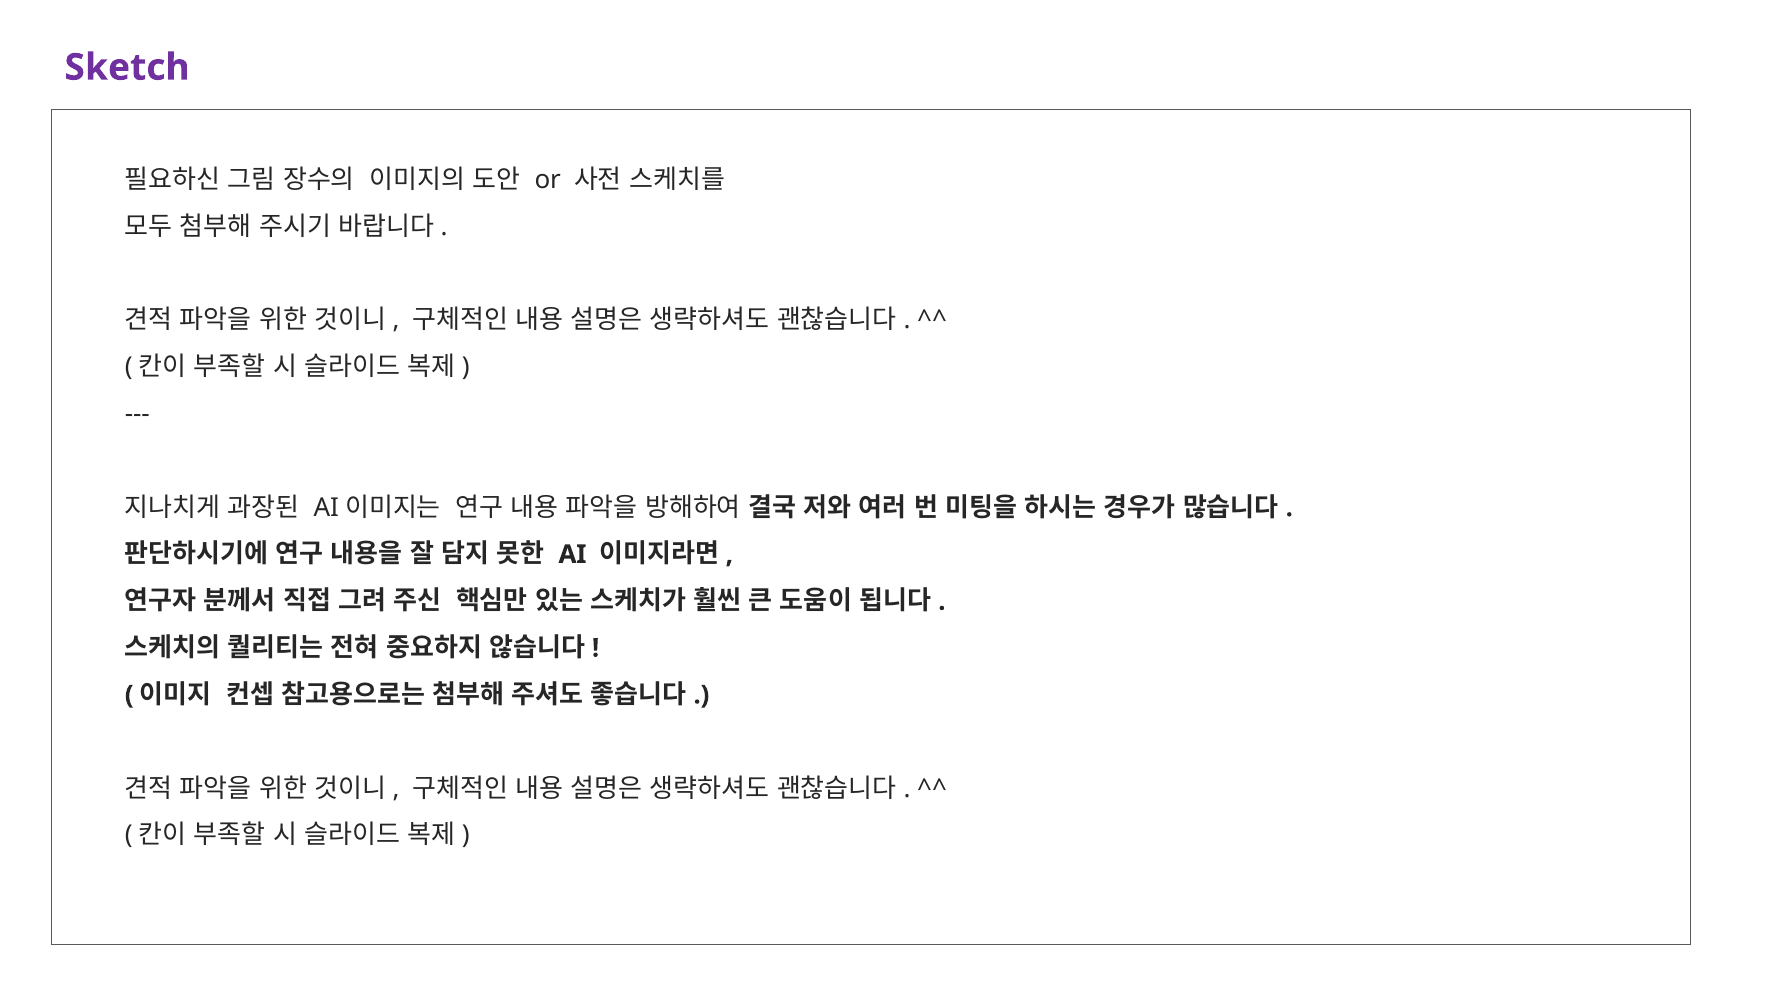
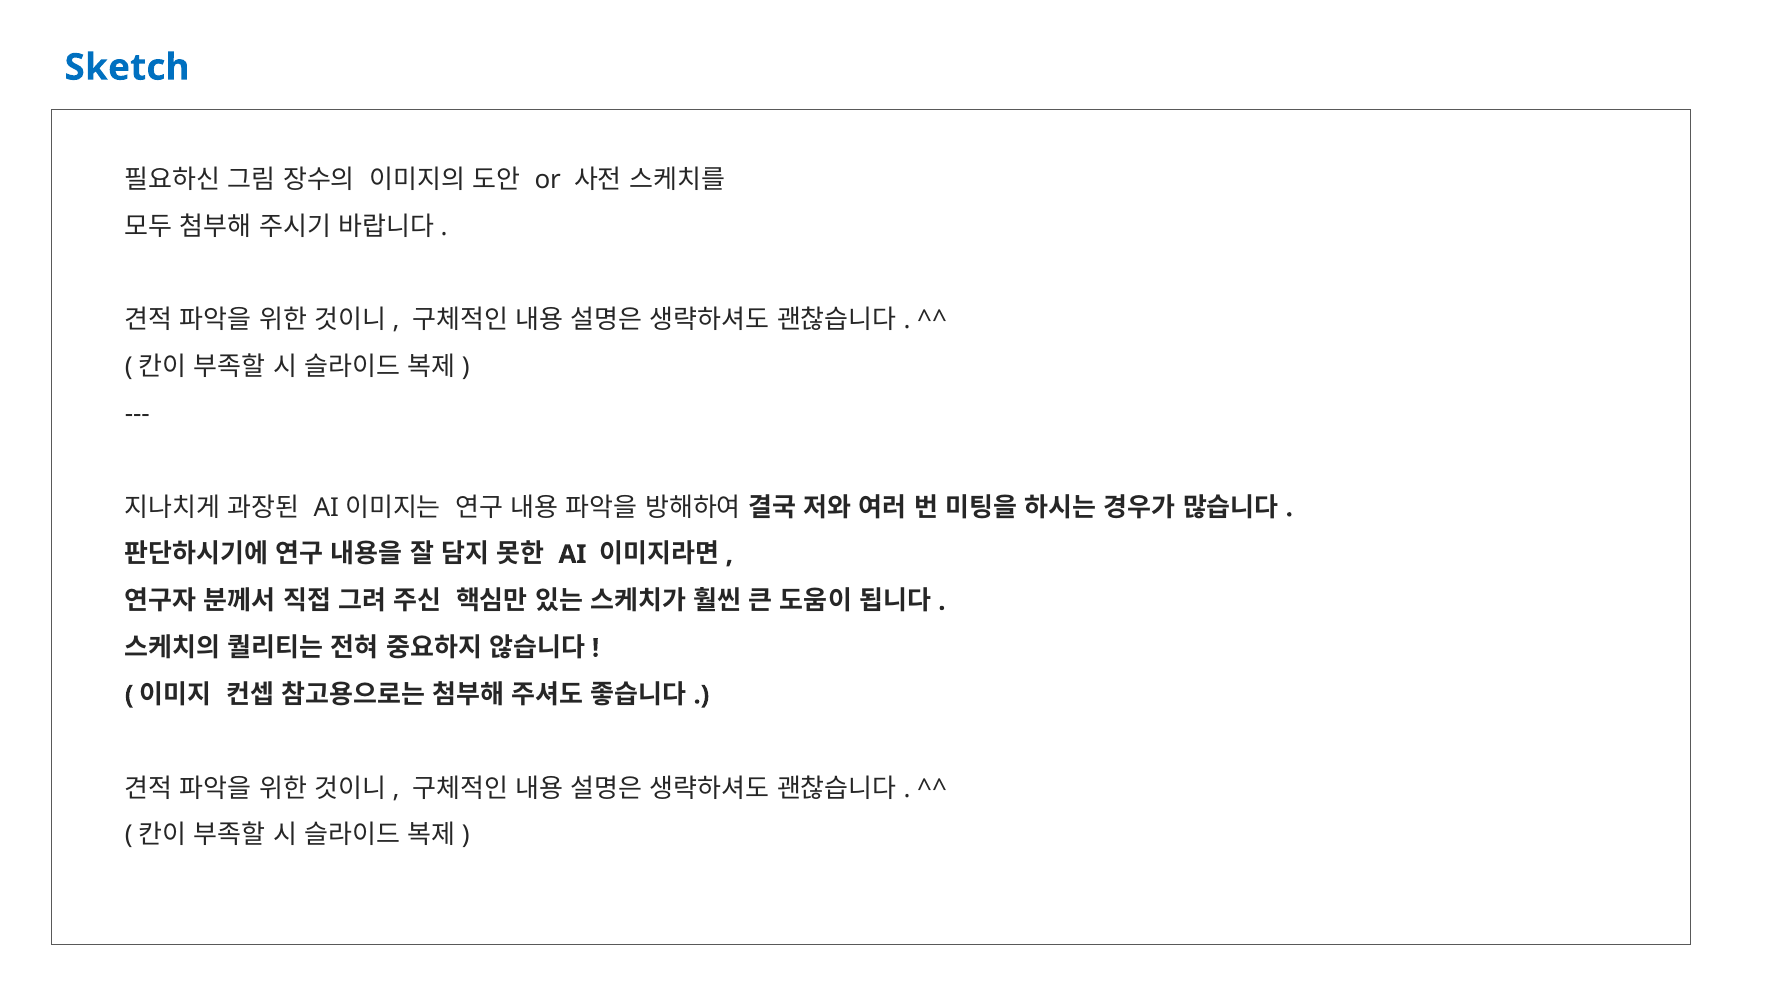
Sketch colour: purple -> blue
